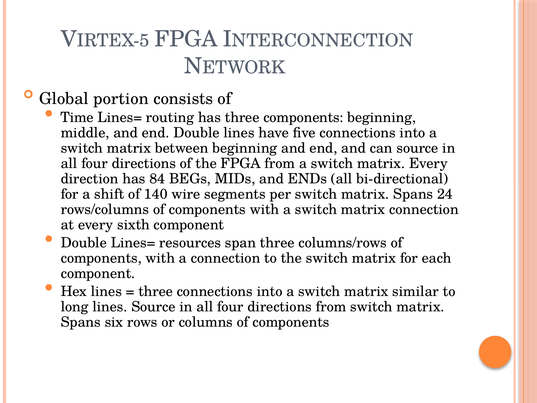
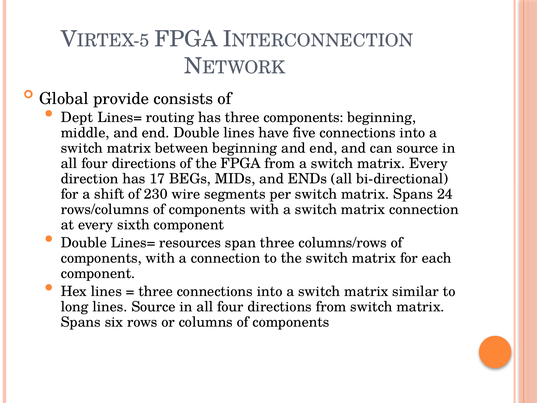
portion: portion -> provide
Time: Time -> Dept
84: 84 -> 17
140: 140 -> 230
